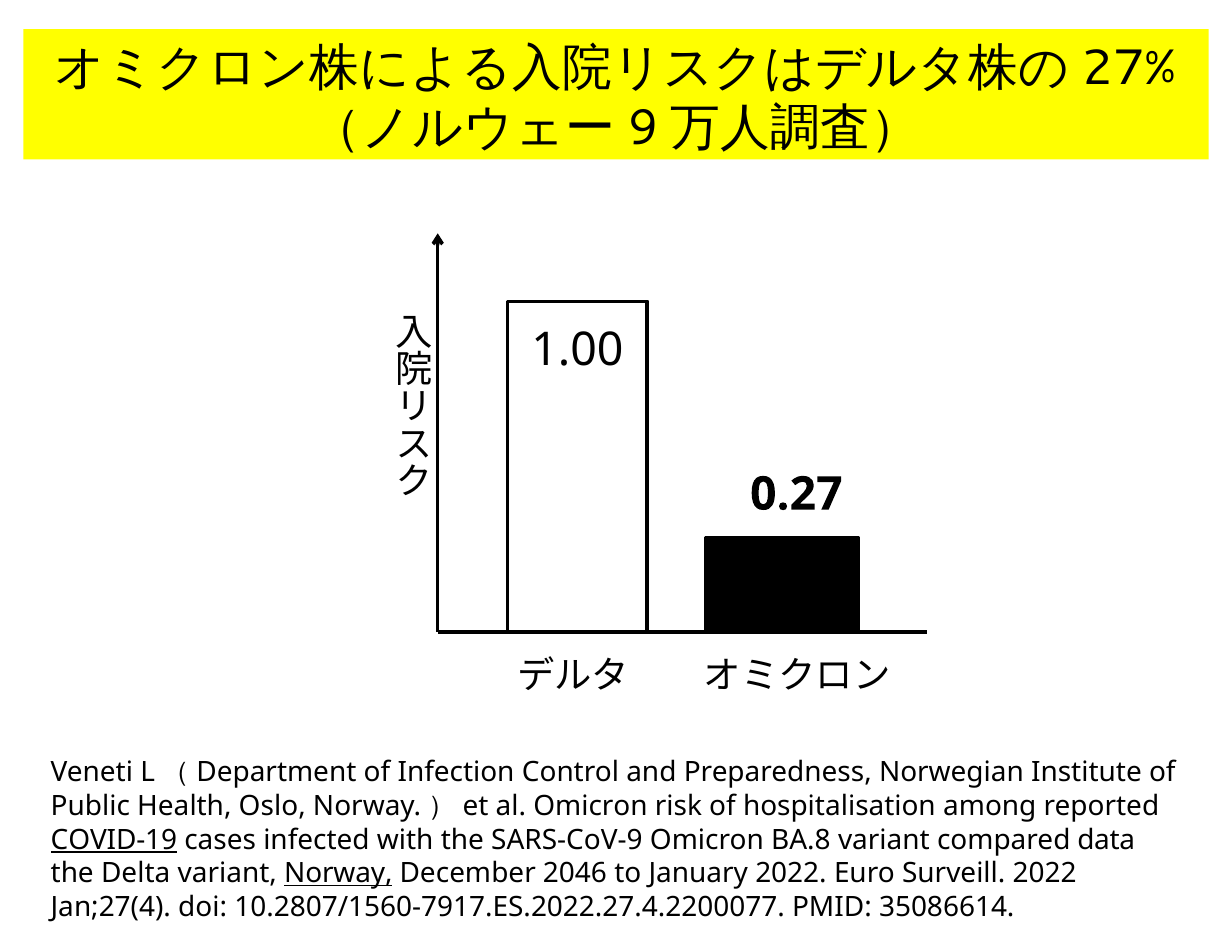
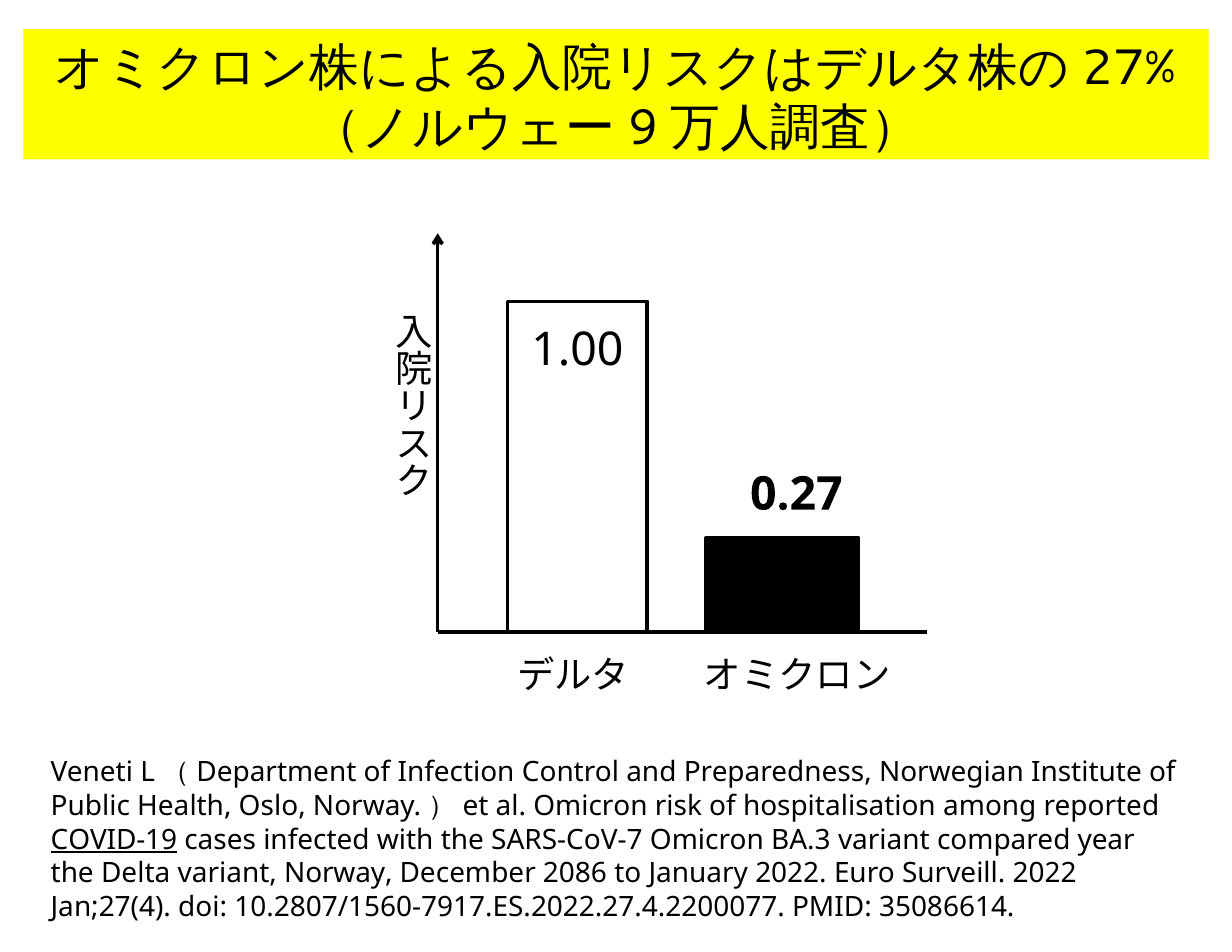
SARS-CoV-9: SARS-CoV-9 -> SARS-CoV-7
BA.8: BA.8 -> BA.3
data: data -> year
Norway underline: present -> none
2046: 2046 -> 2086
